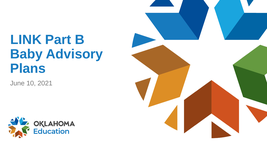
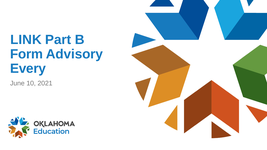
Baby: Baby -> Form
Plans: Plans -> Every
